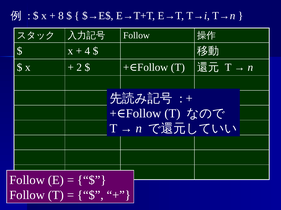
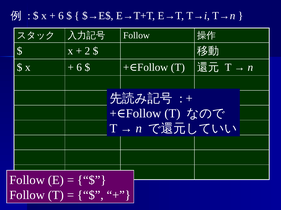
8 at (61, 16): 8 -> 6
4: 4 -> 2
2 at (79, 68): 2 -> 6
